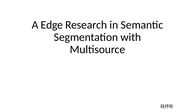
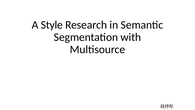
Edge: Edge -> Style
